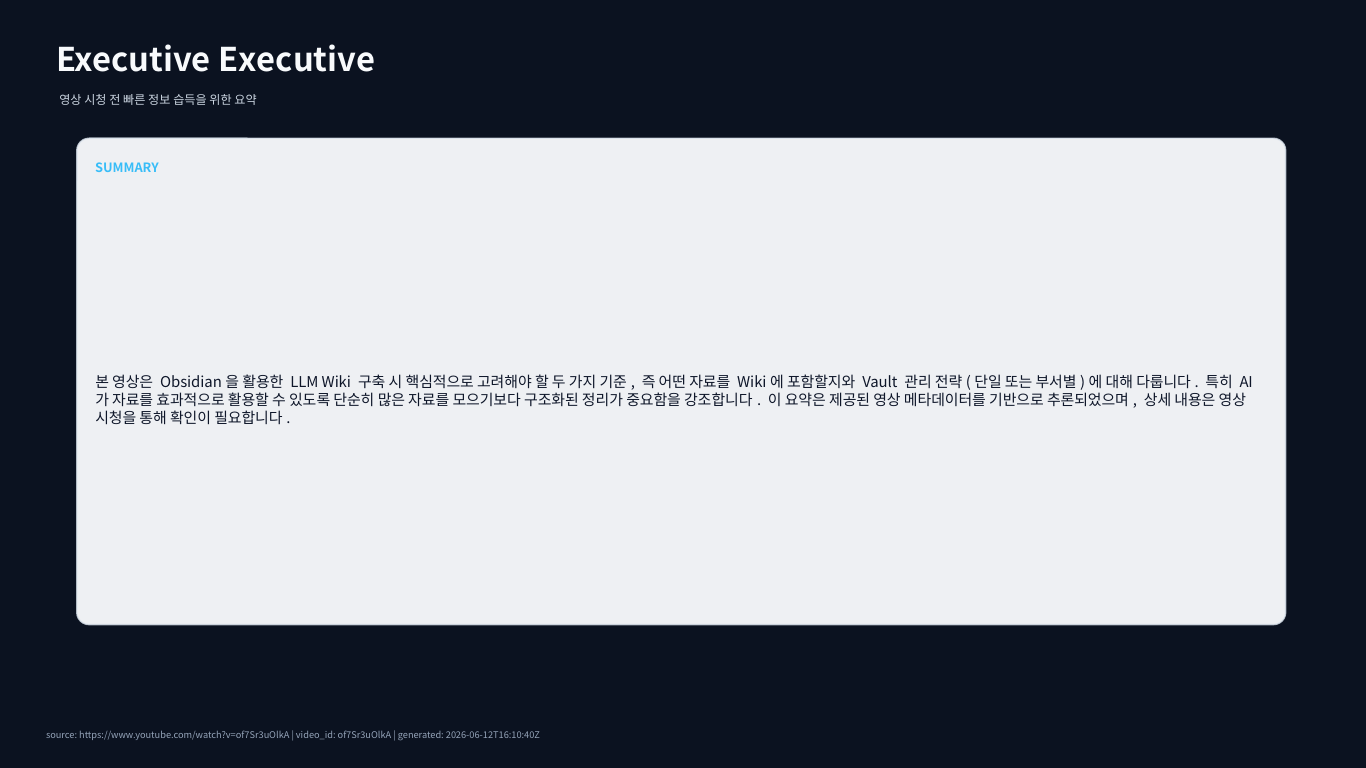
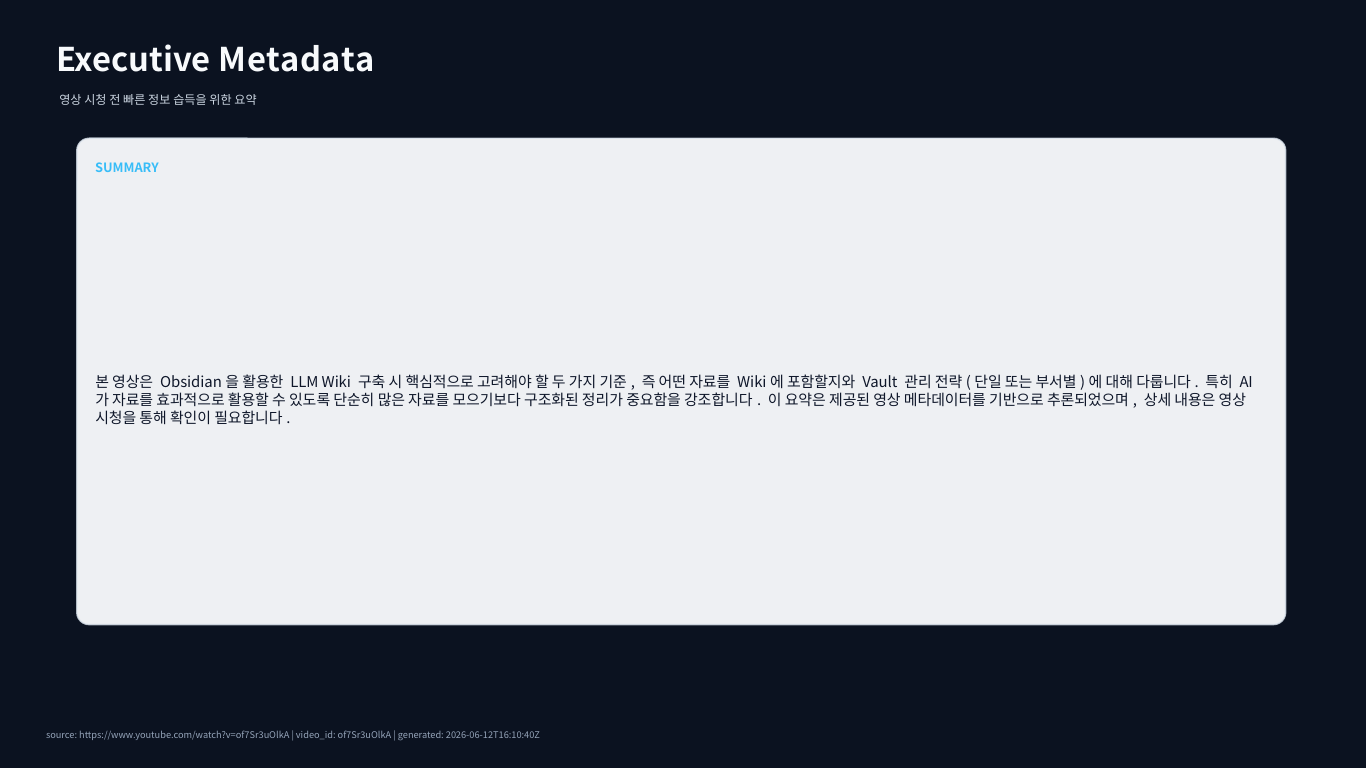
Executive Executive: Executive -> Metadata
